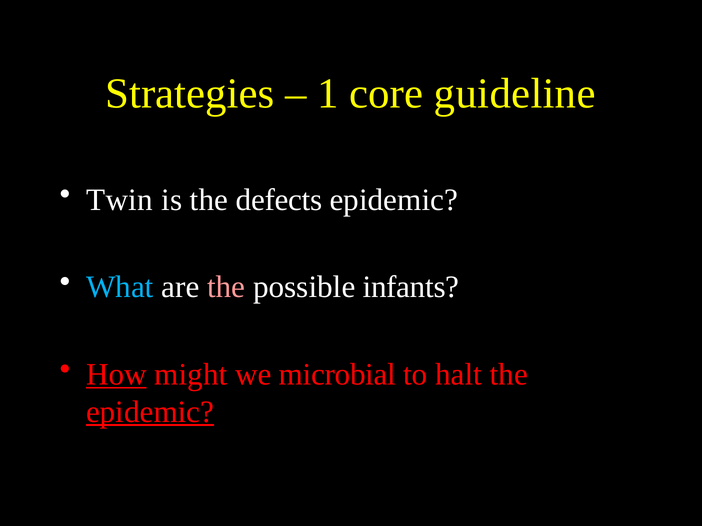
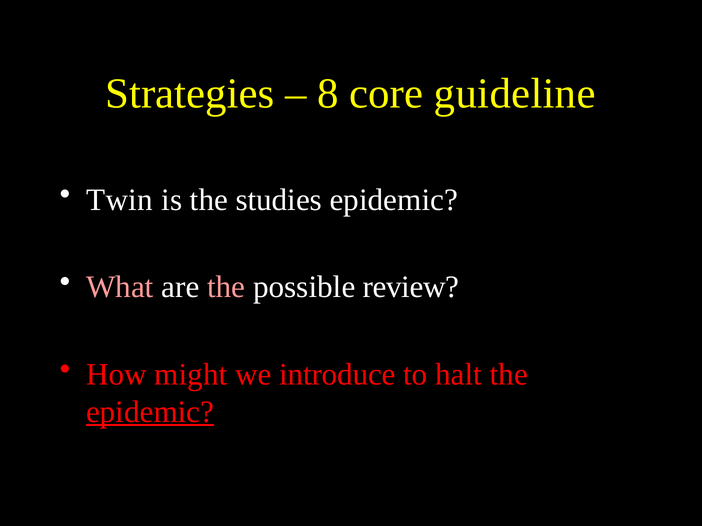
1: 1 -> 8
defects: defects -> studies
What colour: light blue -> pink
infants: infants -> review
How underline: present -> none
microbial: microbial -> introduce
